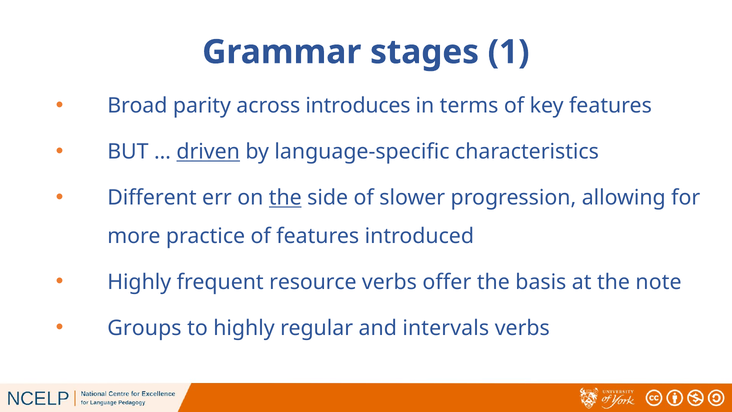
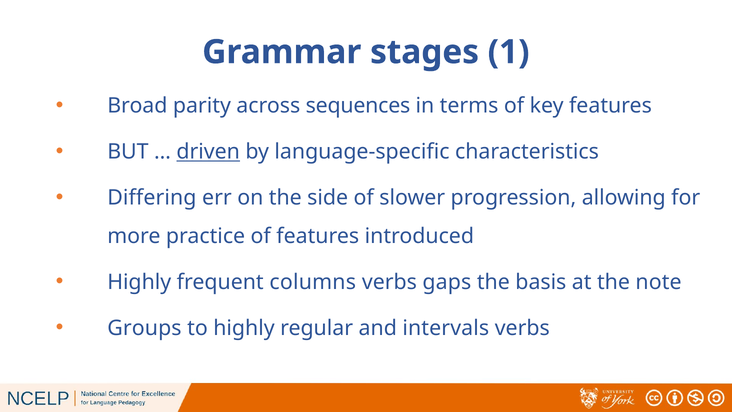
introduces: introduces -> sequences
Different: Different -> Differing
the at (285, 198) underline: present -> none
resource: resource -> columns
offer: offer -> gaps
